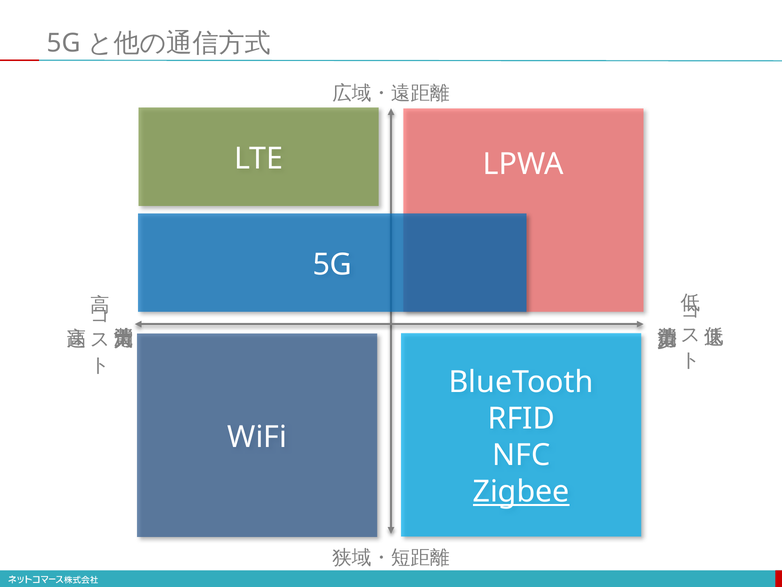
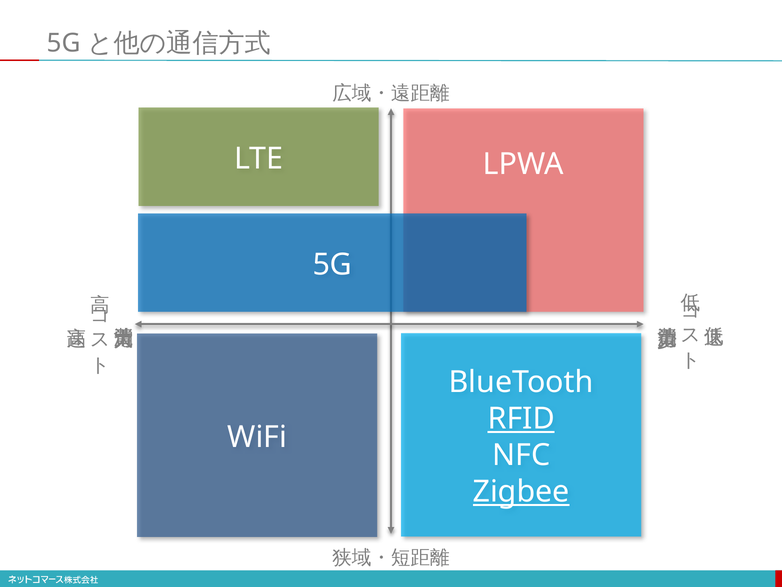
RFID underline: none -> present
